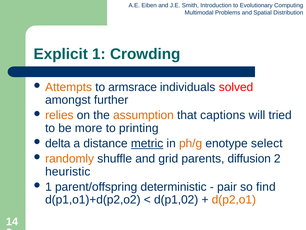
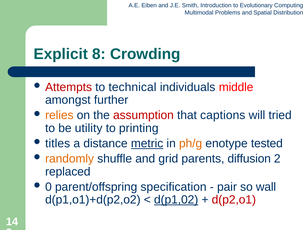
Explicit 1: 1 -> 8
Attempts colour: orange -> red
armsrace: armsrace -> technical
solved: solved -> middle
assumption colour: orange -> red
more: more -> utility
delta: delta -> titles
select: select -> tested
heuristic: heuristic -> replaced
1 at (48, 186): 1 -> 0
deterministic: deterministic -> specification
find: find -> wall
d(p1,02 underline: none -> present
d(p2,o1 colour: orange -> red
